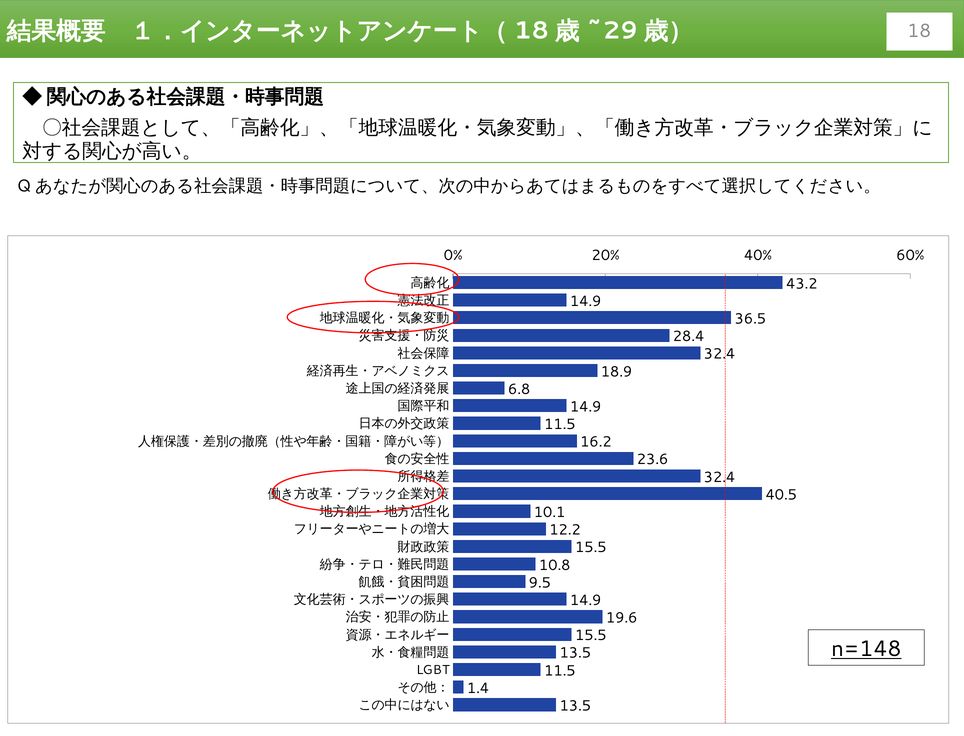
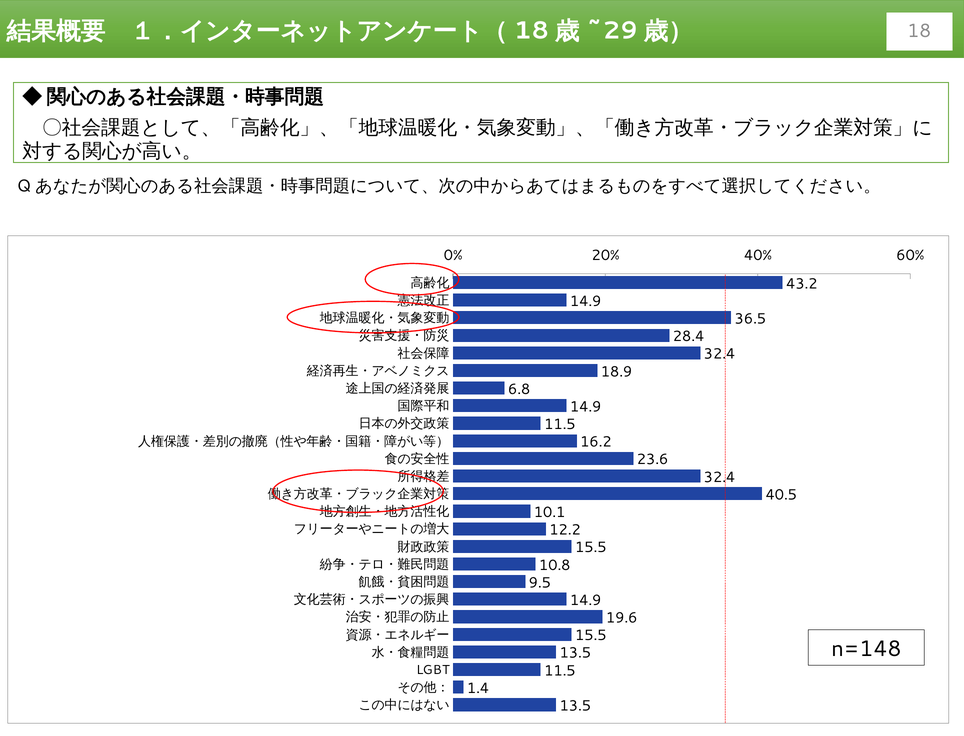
n=148 underline: present -> none
